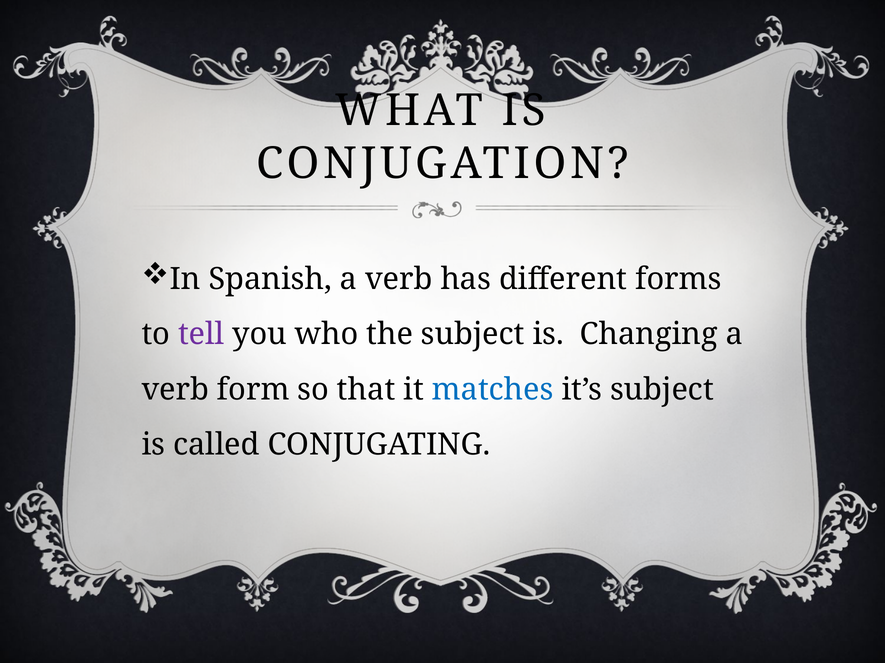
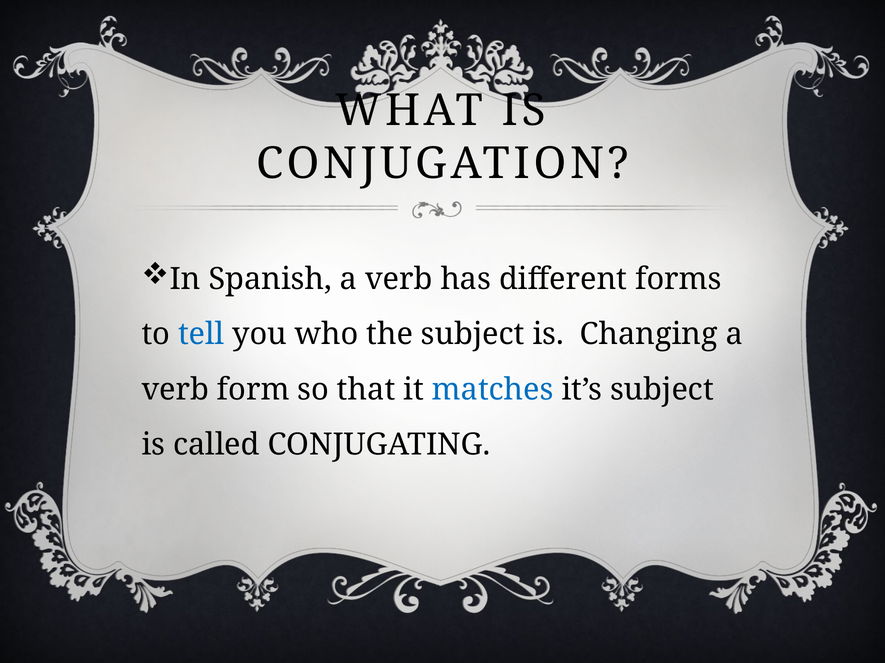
tell colour: purple -> blue
